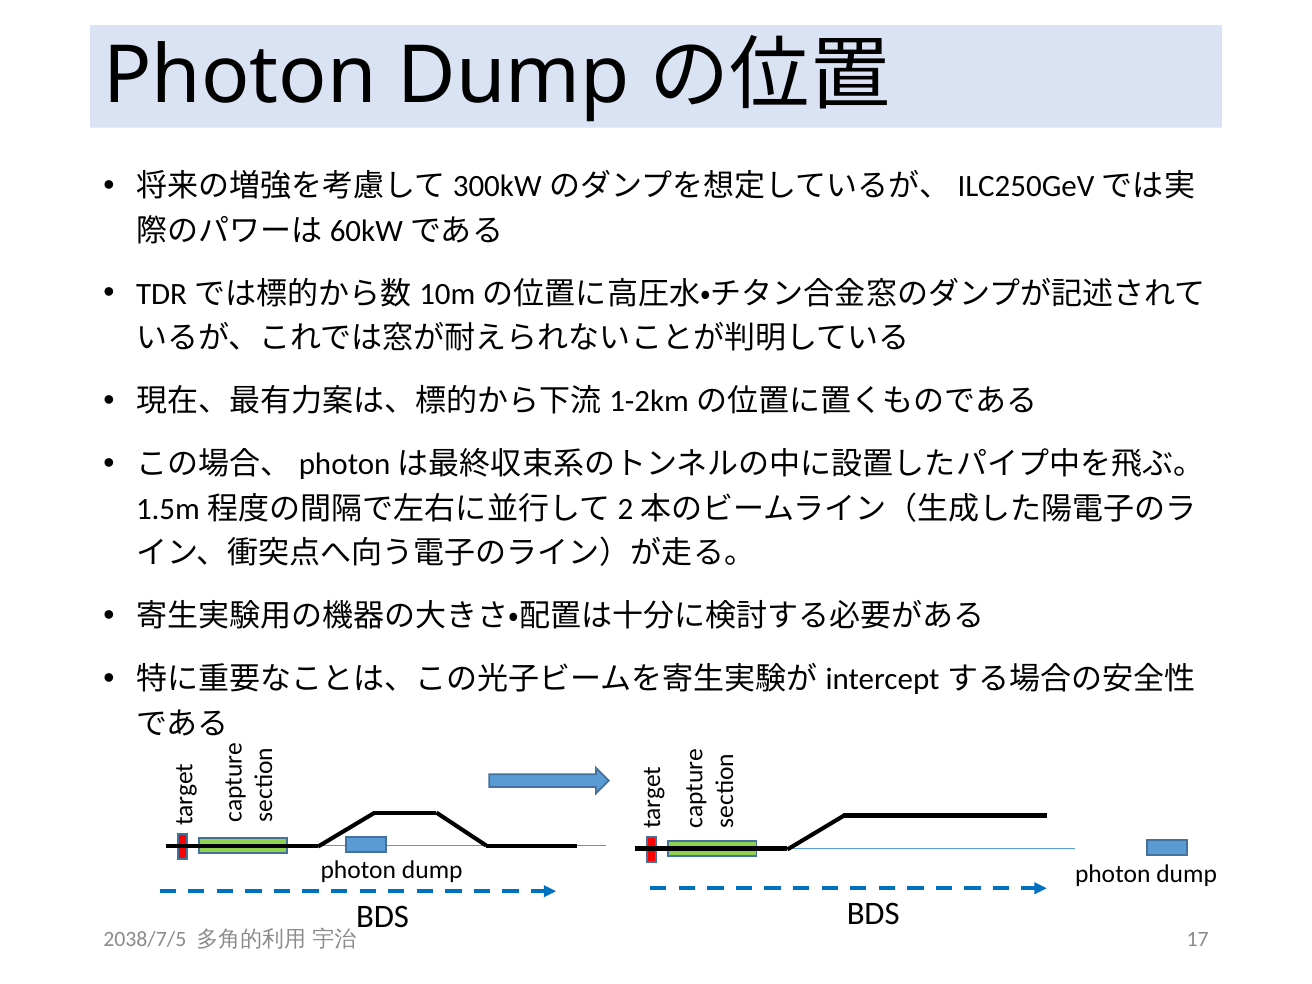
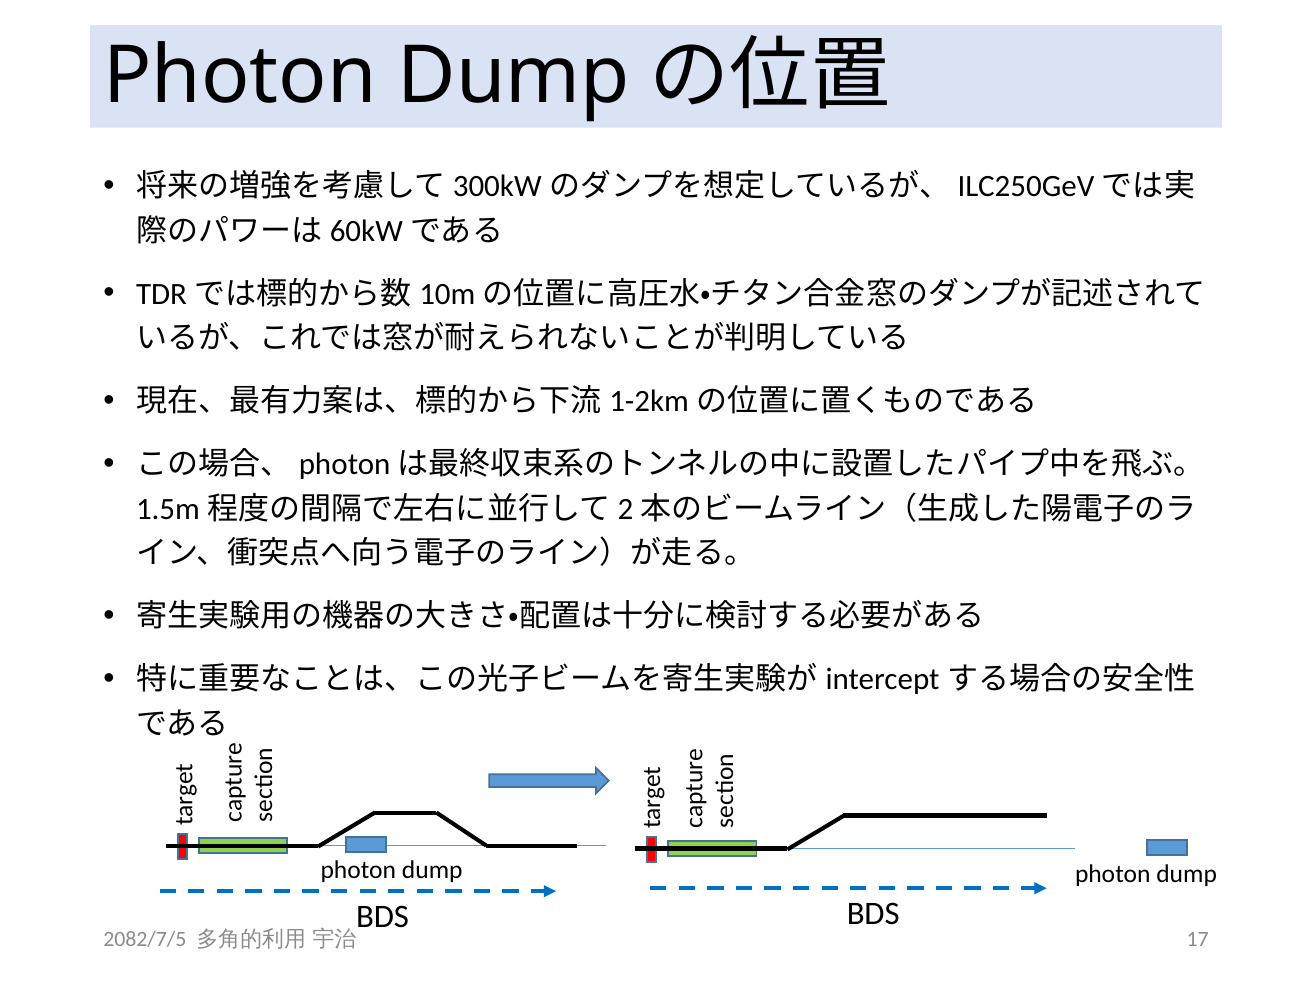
2038/7/5: 2038/7/5 -> 2082/7/5
